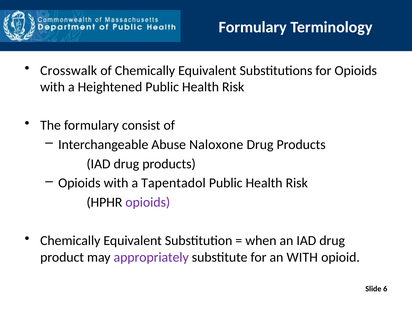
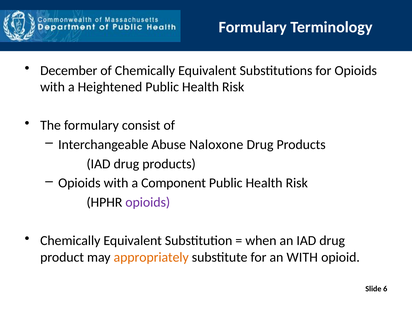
Crosswalk: Crosswalk -> December
Tapentadol: Tapentadol -> Component
appropriately colour: purple -> orange
